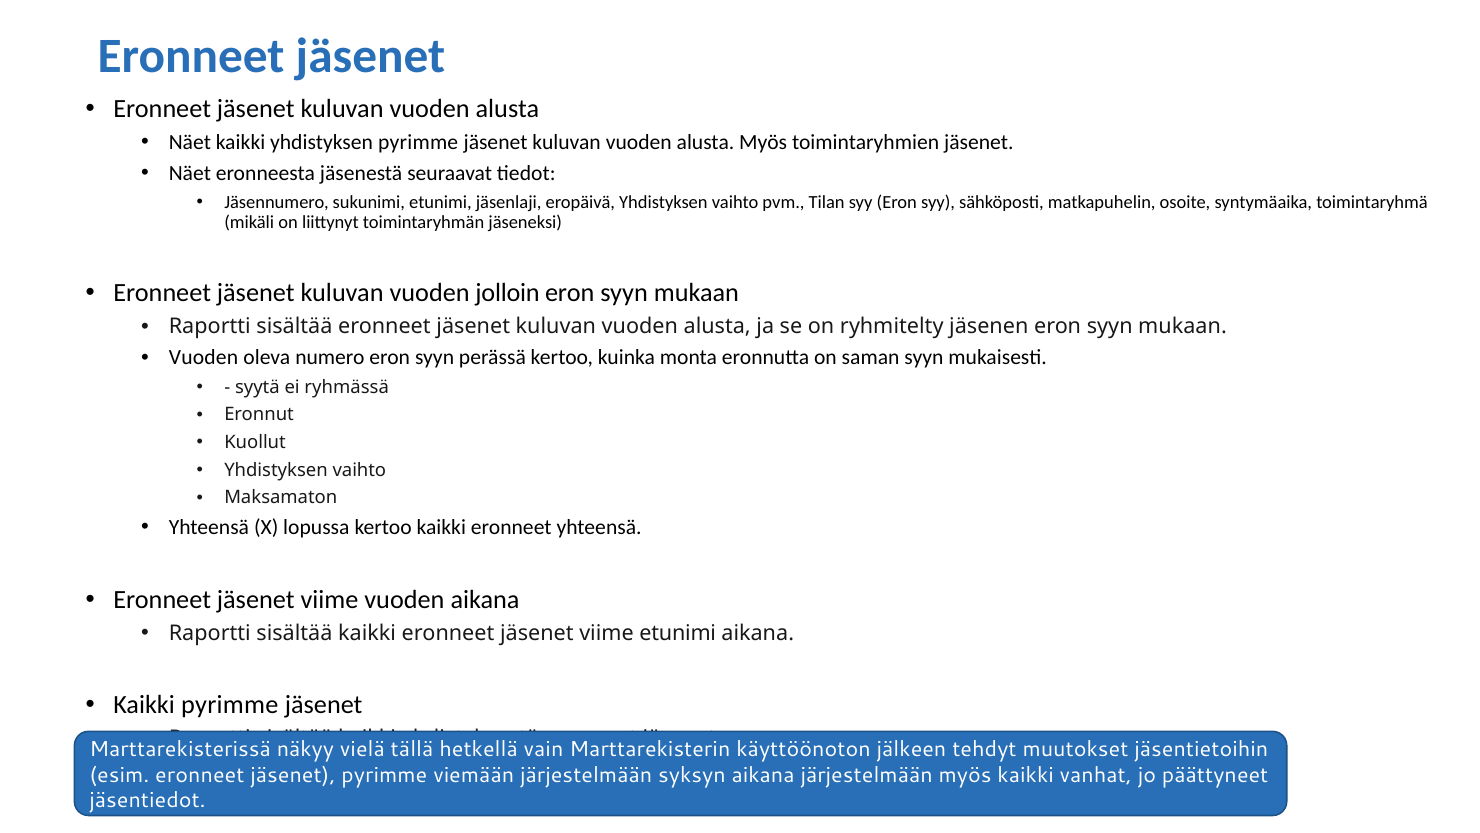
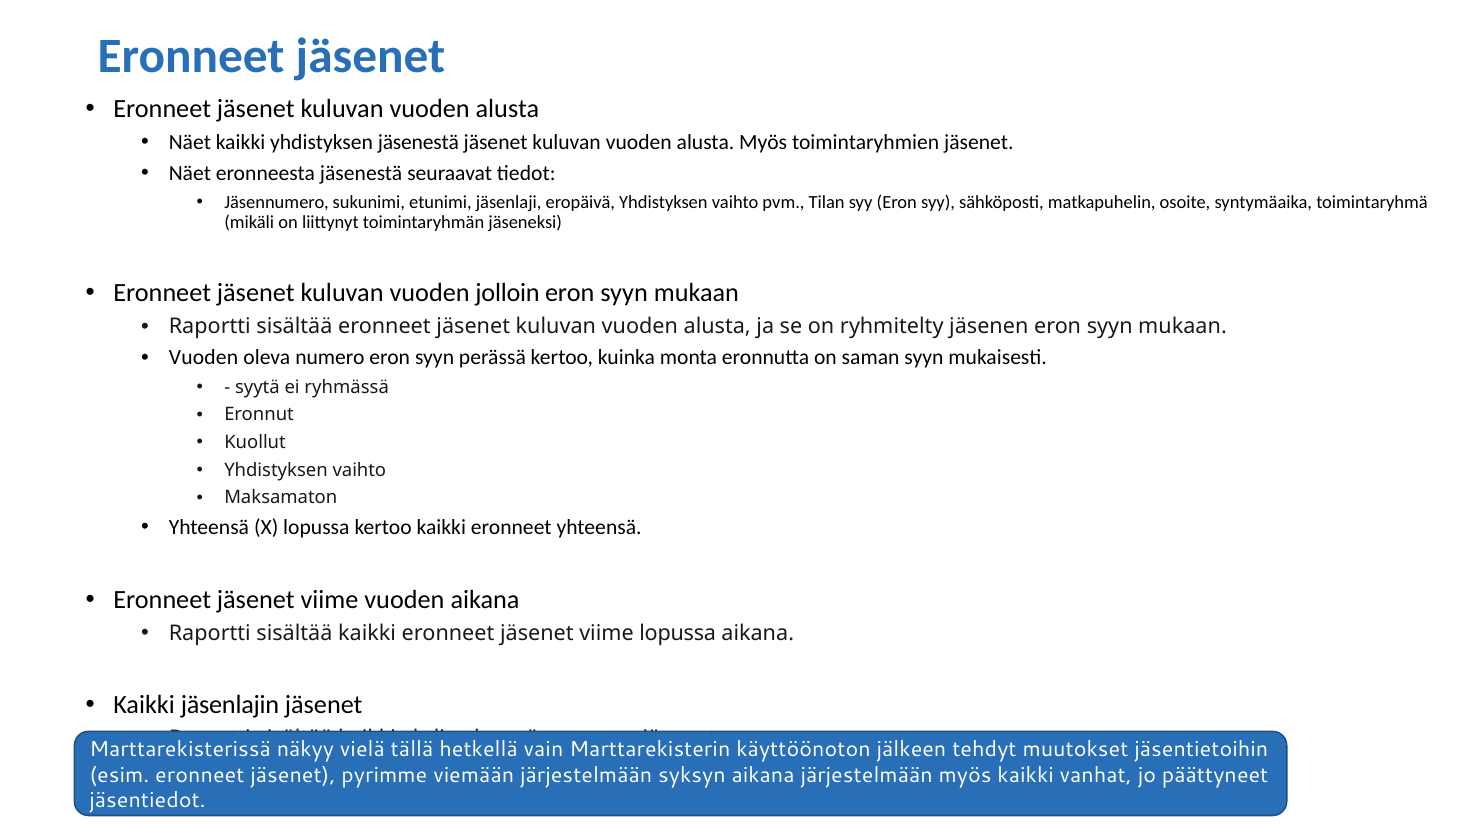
yhdistyksen pyrimme: pyrimme -> jäsenestä
viime etunimi: etunimi -> lopussa
Kaikki pyrimme: pyrimme -> jäsenlajin
